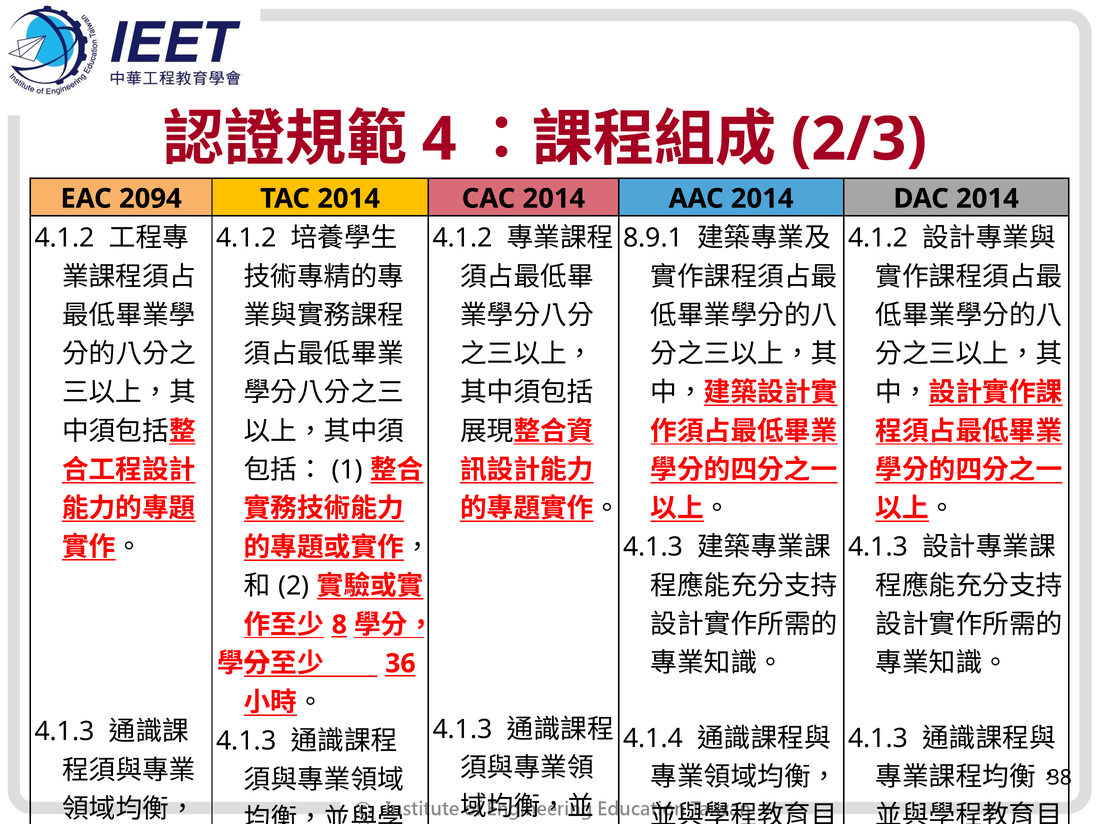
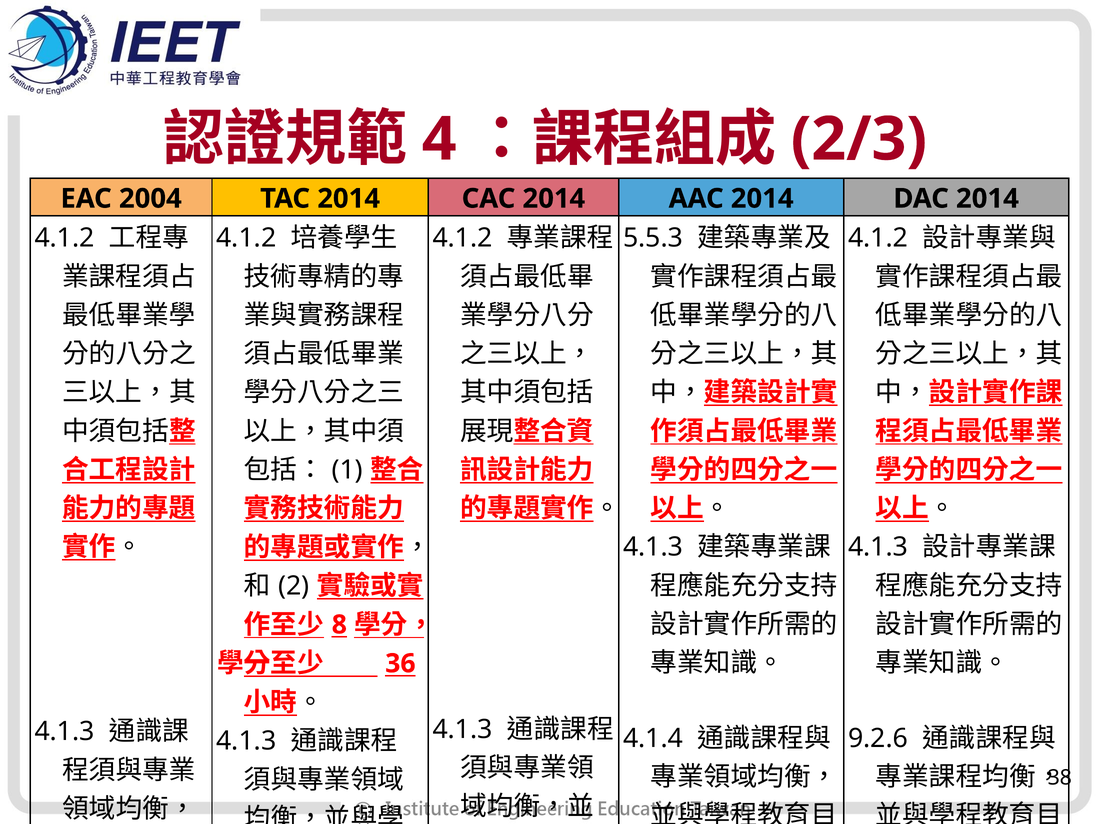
2094: 2094 -> 2004
8.9.1: 8.9.1 -> 5.5.3
4.1.3 at (878, 738): 4.1.3 -> 9.2.6
